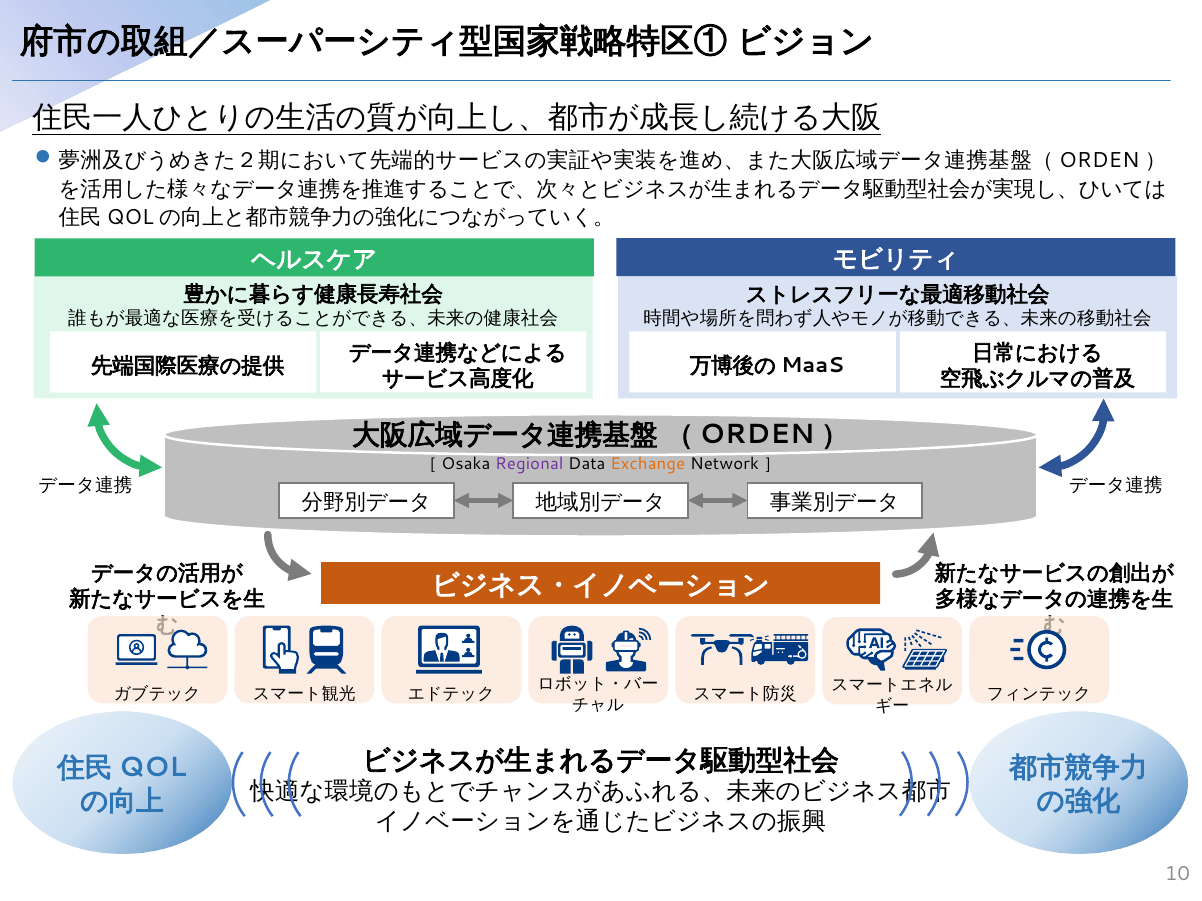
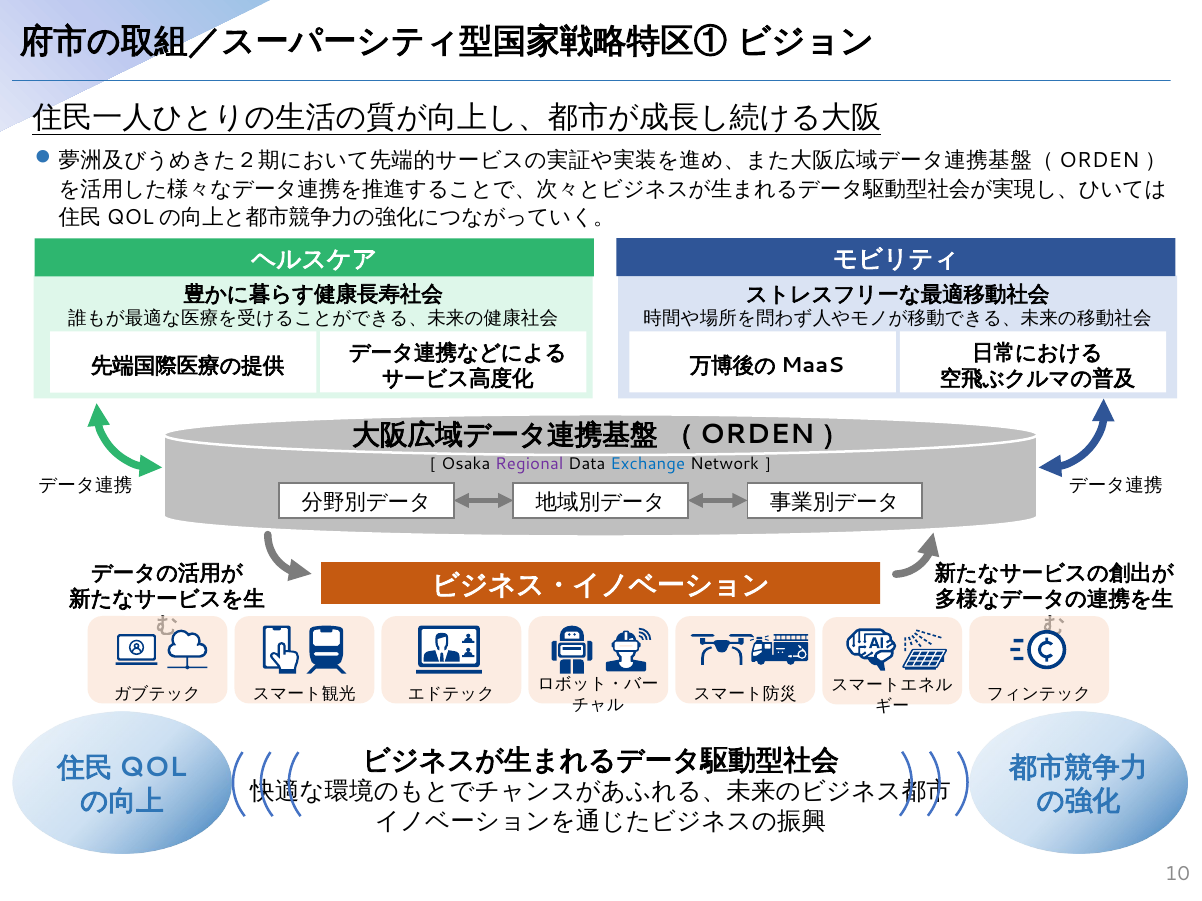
Exchange colour: orange -> blue
